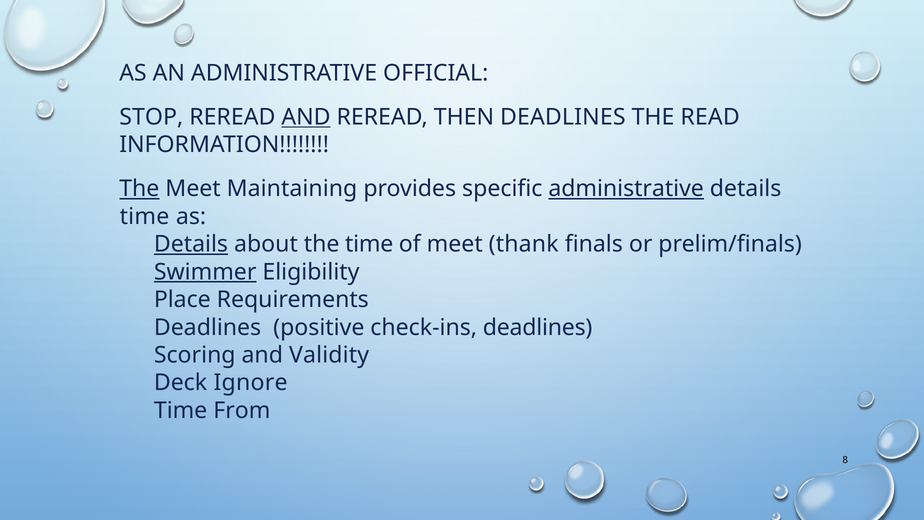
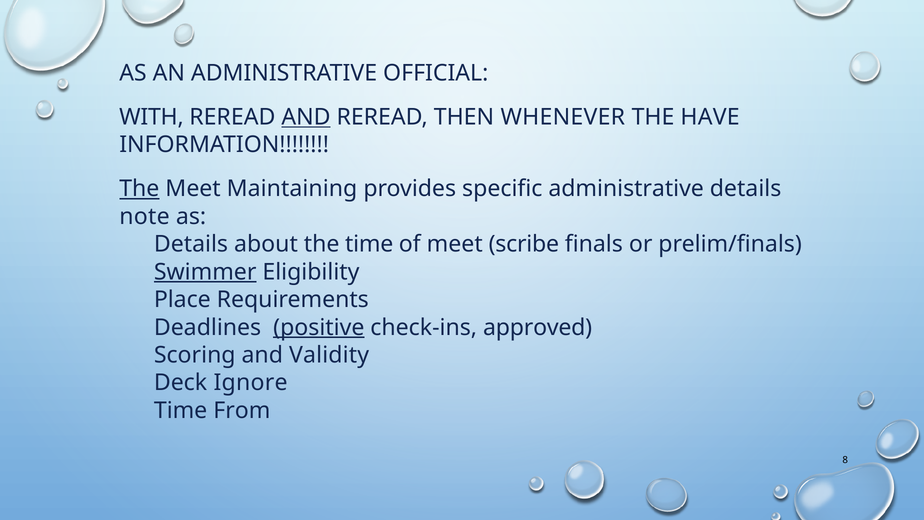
STOP: STOP -> WITH
THEN DEADLINES: DEADLINES -> WHENEVER
READ: READ -> HAVE
administrative at (626, 189) underline: present -> none
time at (144, 216): time -> note
Details at (191, 244) underline: present -> none
thank: thank -> scribe
positive underline: none -> present
check-ins deadlines: deadlines -> approved
